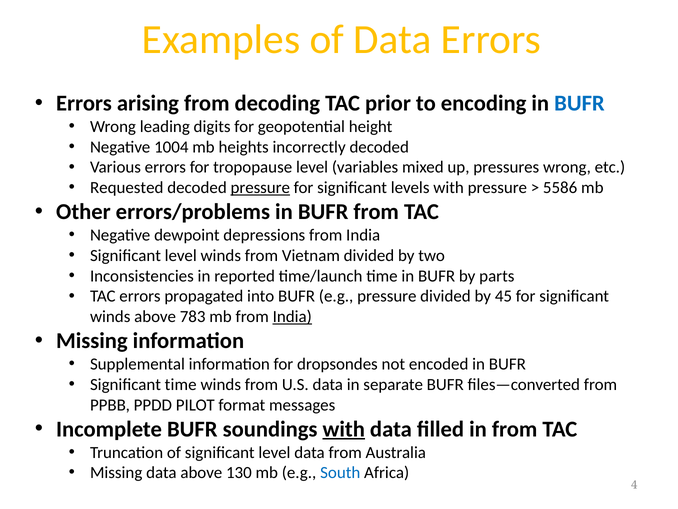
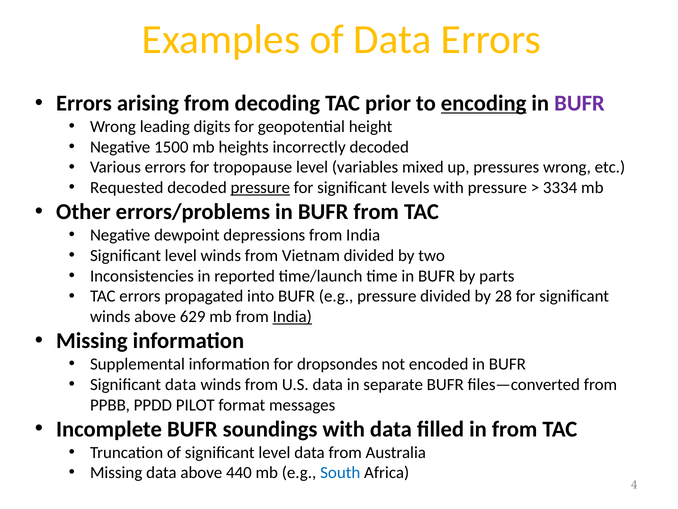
encoding underline: none -> present
BUFR at (579, 103) colour: blue -> purple
1004: 1004 -> 1500
5586: 5586 -> 3334
45: 45 -> 28
783: 783 -> 629
Significant time: time -> data
with at (344, 429) underline: present -> none
130: 130 -> 440
